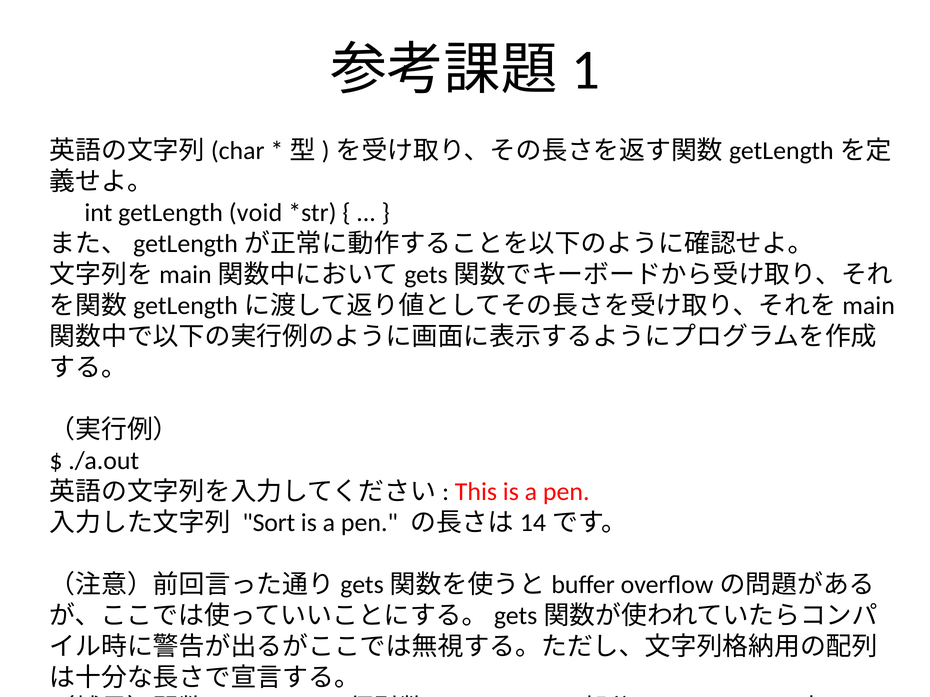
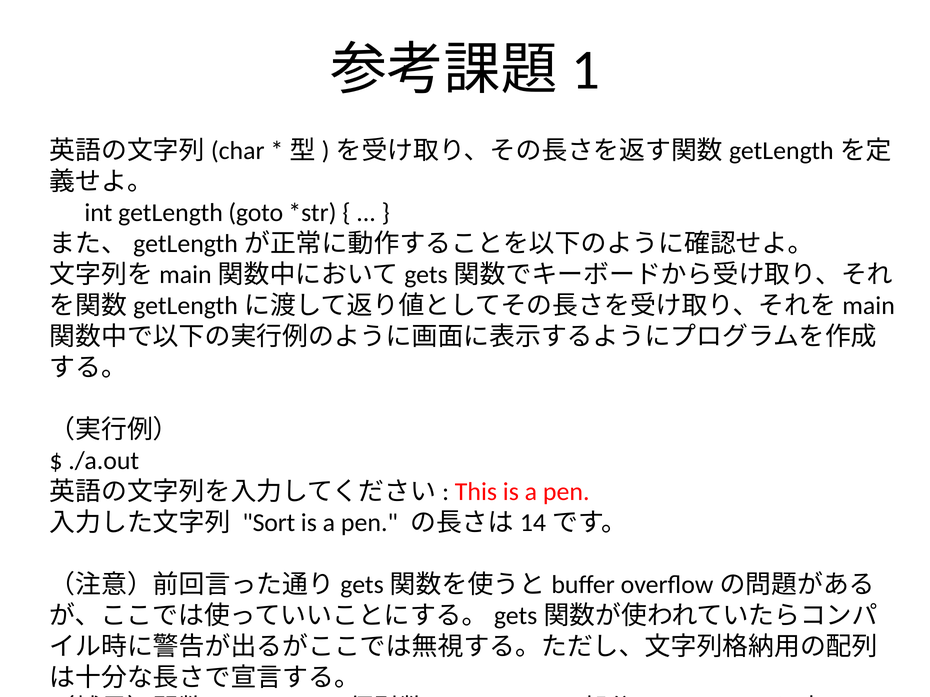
void: void -> goto
